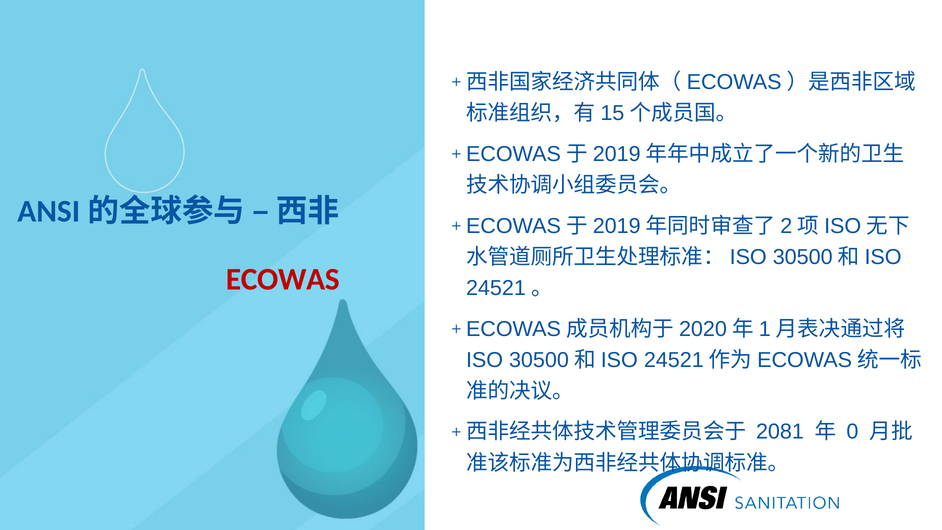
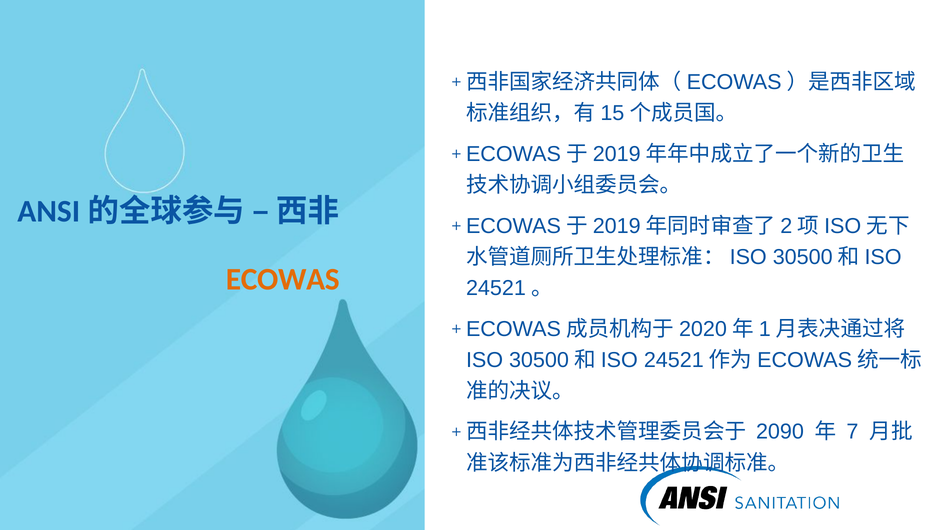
ECOWAS colour: red -> orange
2081: 2081 -> 2090
0: 0 -> 7
